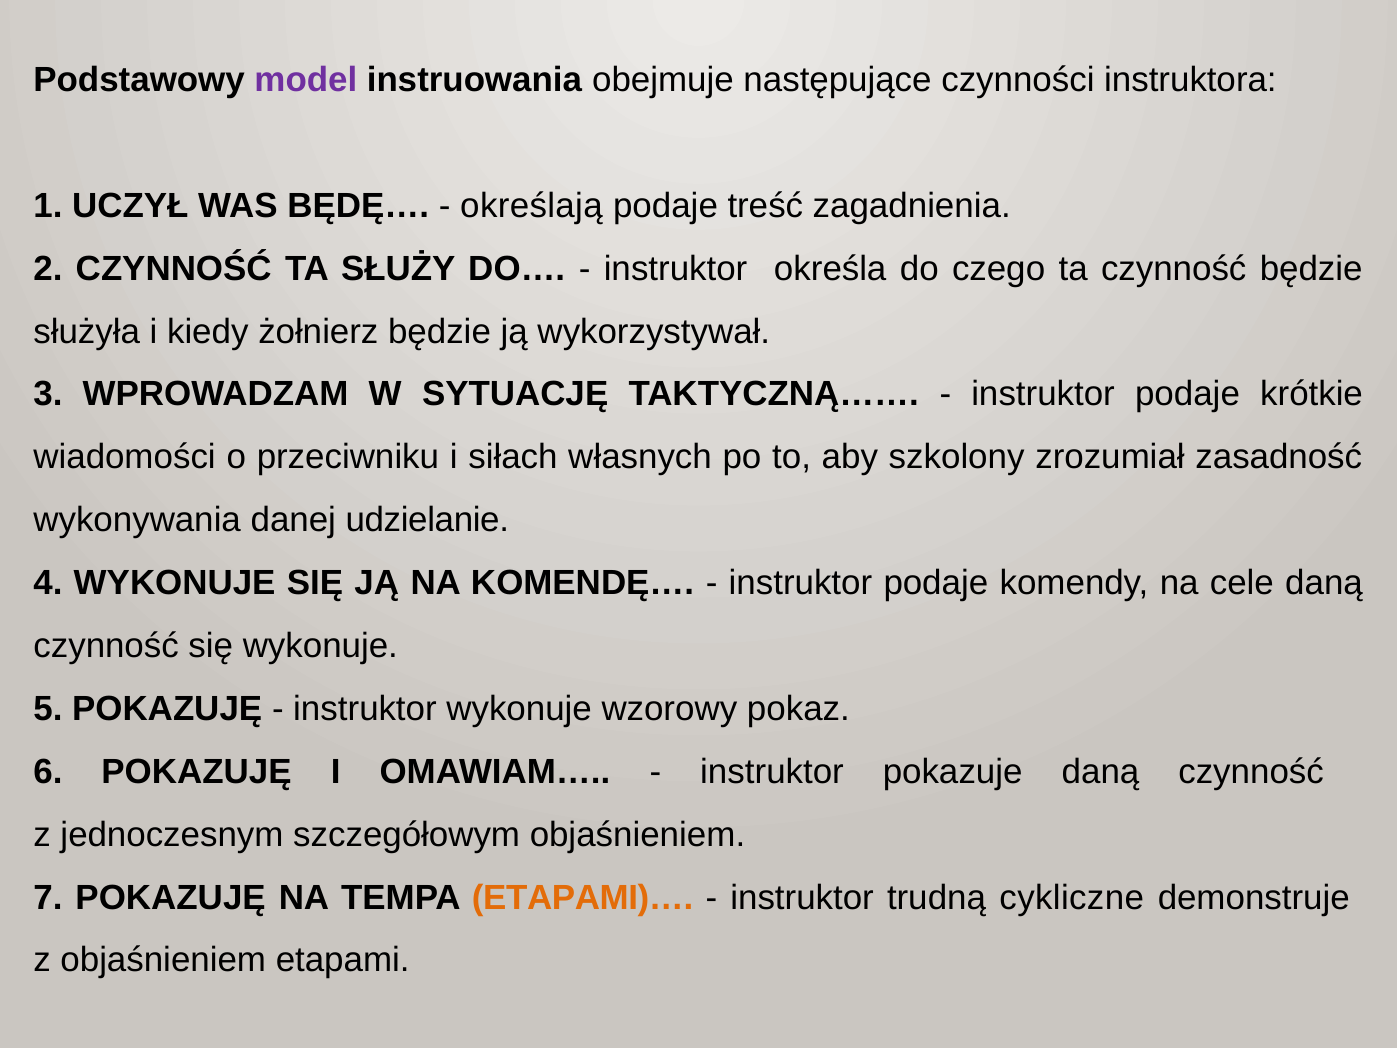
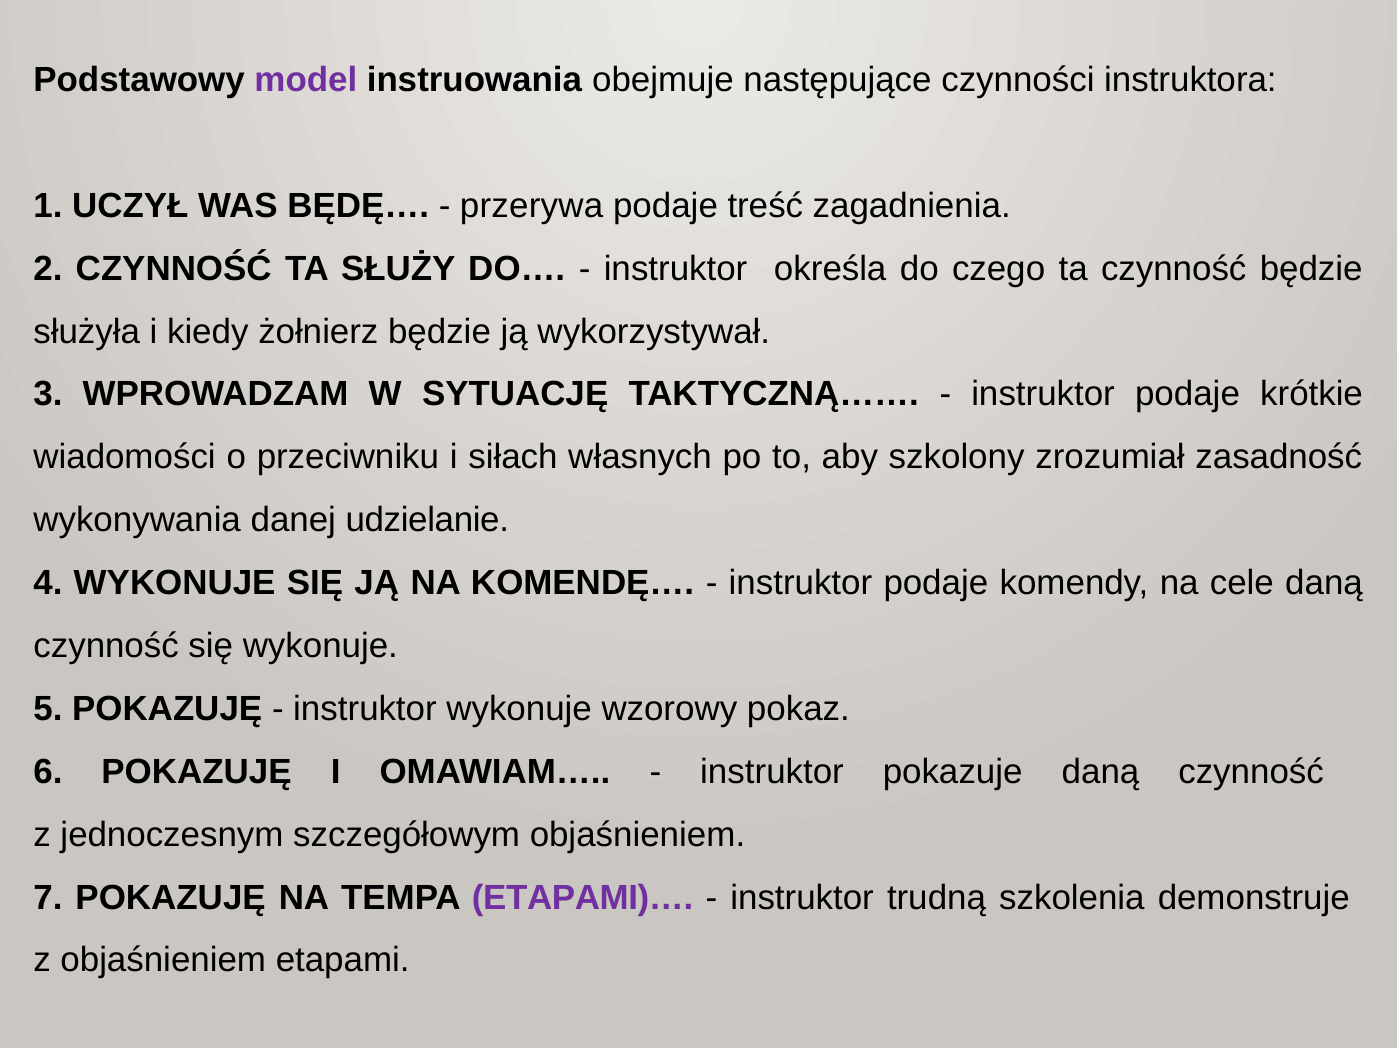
określają: określają -> przerywa
ETAPAMI)… colour: orange -> purple
cykliczne: cykliczne -> szkolenia
